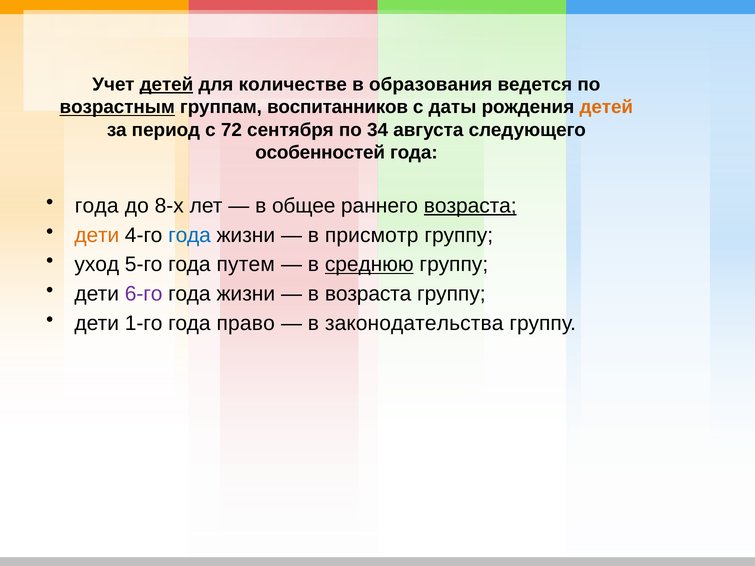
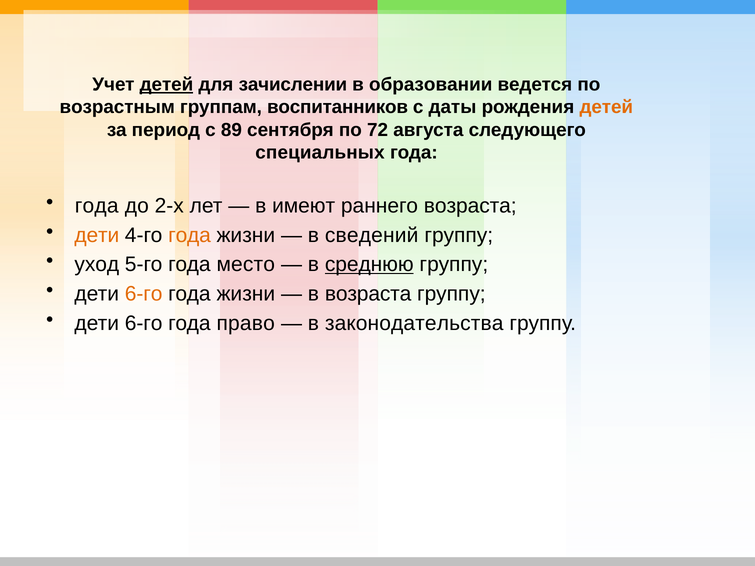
количестве: количестве -> зачислении
образования: образования -> образовании
возрастным underline: present -> none
72: 72 -> 89
34: 34 -> 72
особенностей: особенностей -> специальных
8-х: 8-х -> 2-х
общее: общее -> имеют
возраста at (470, 206) underline: present -> none
года at (190, 235) colour: blue -> orange
присмотр: присмотр -> сведений
путем: путем -> место
6-го at (144, 294) colour: purple -> orange
1-го at (144, 323): 1-го -> 6-го
